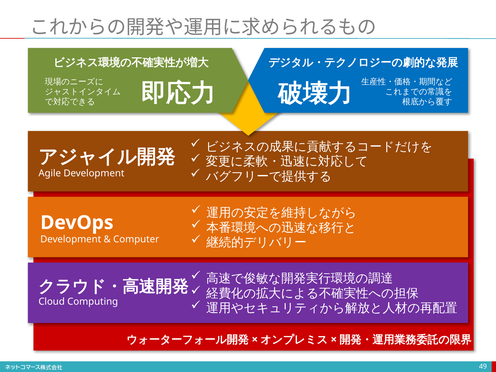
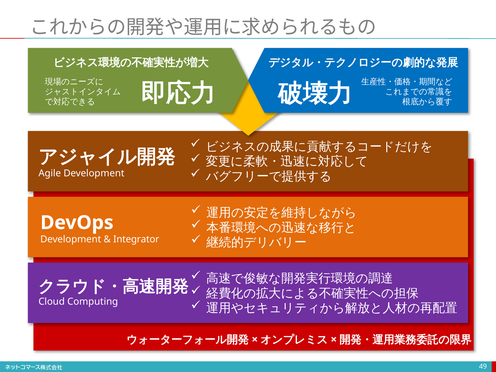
Computer: Computer -> Integrator
